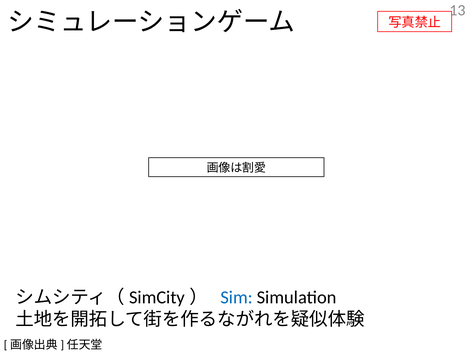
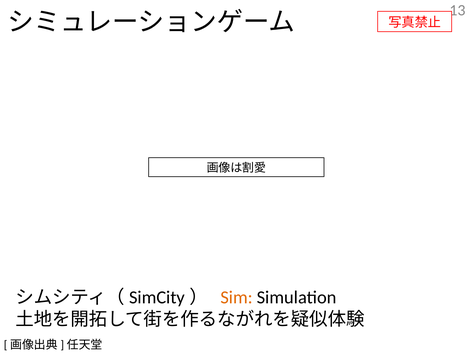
Sim colour: blue -> orange
